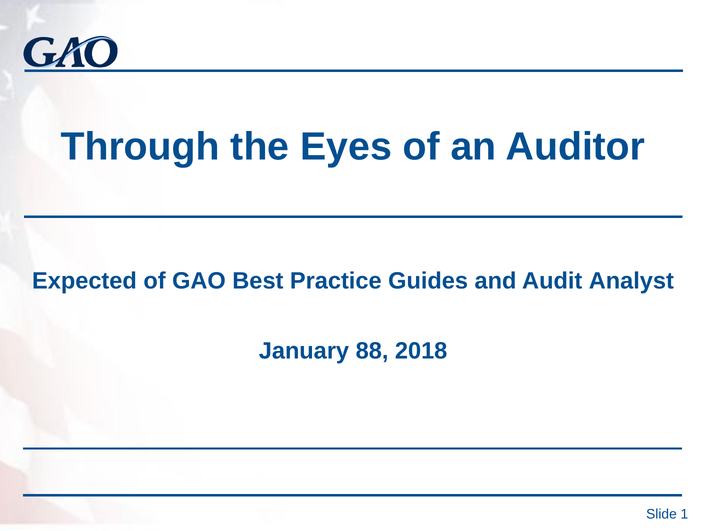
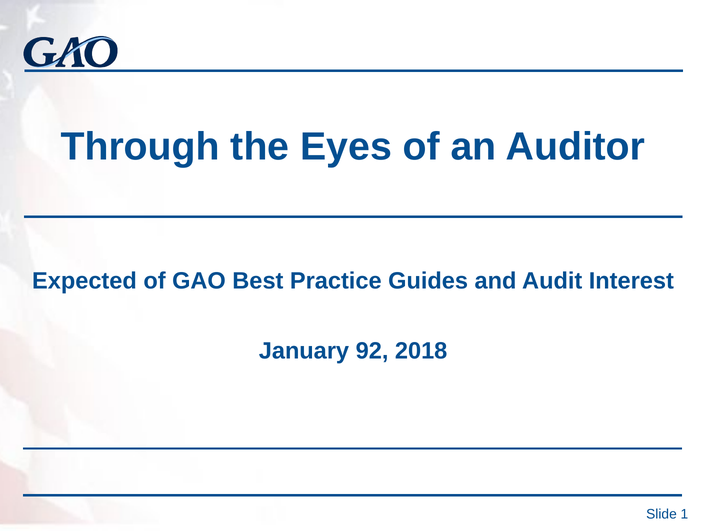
Analyst: Analyst -> Interest
88: 88 -> 92
